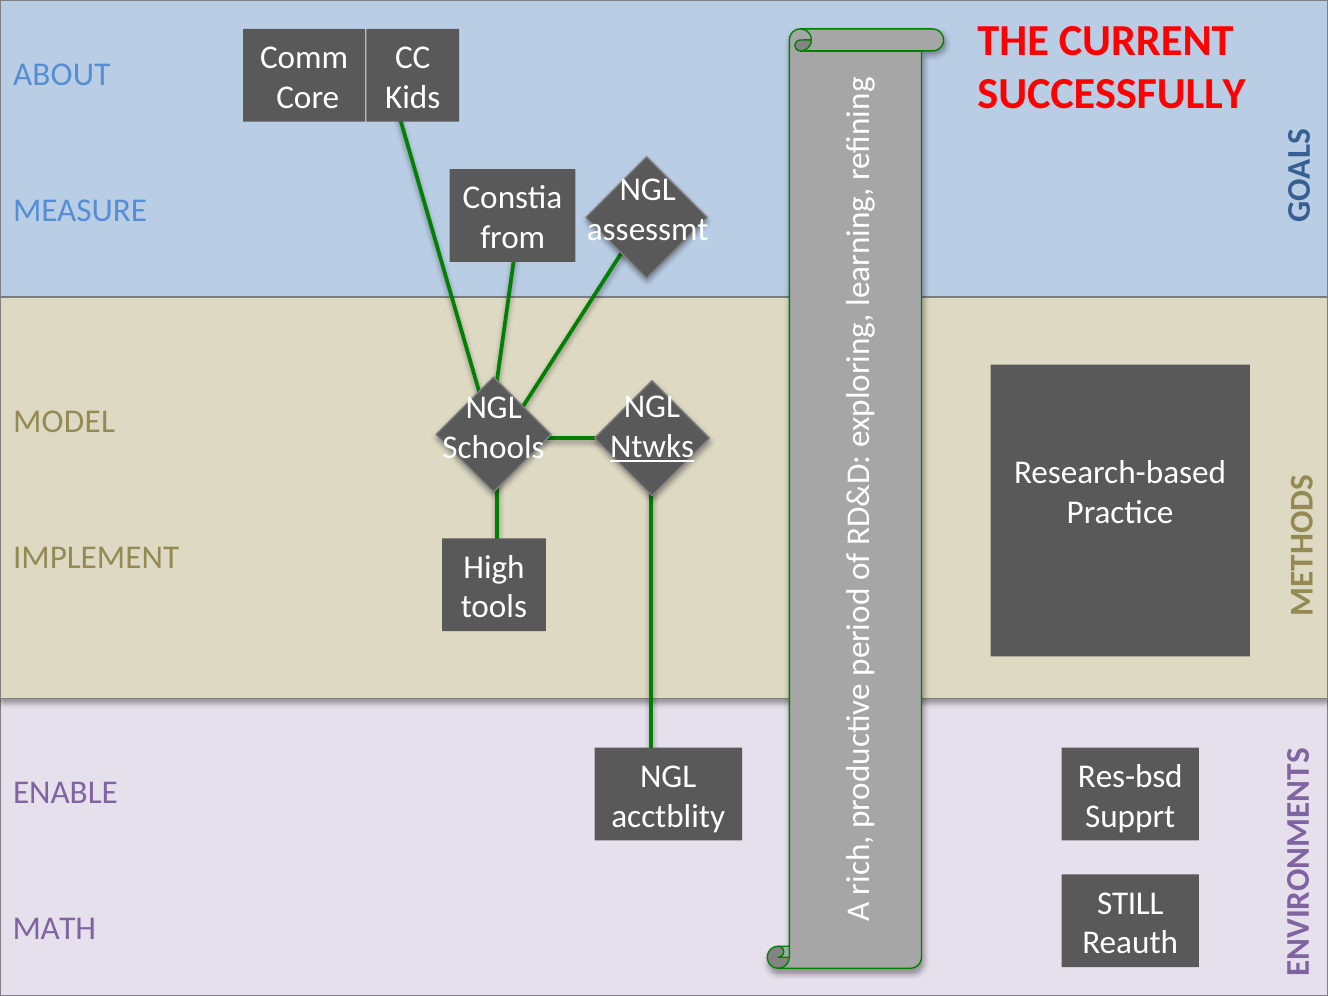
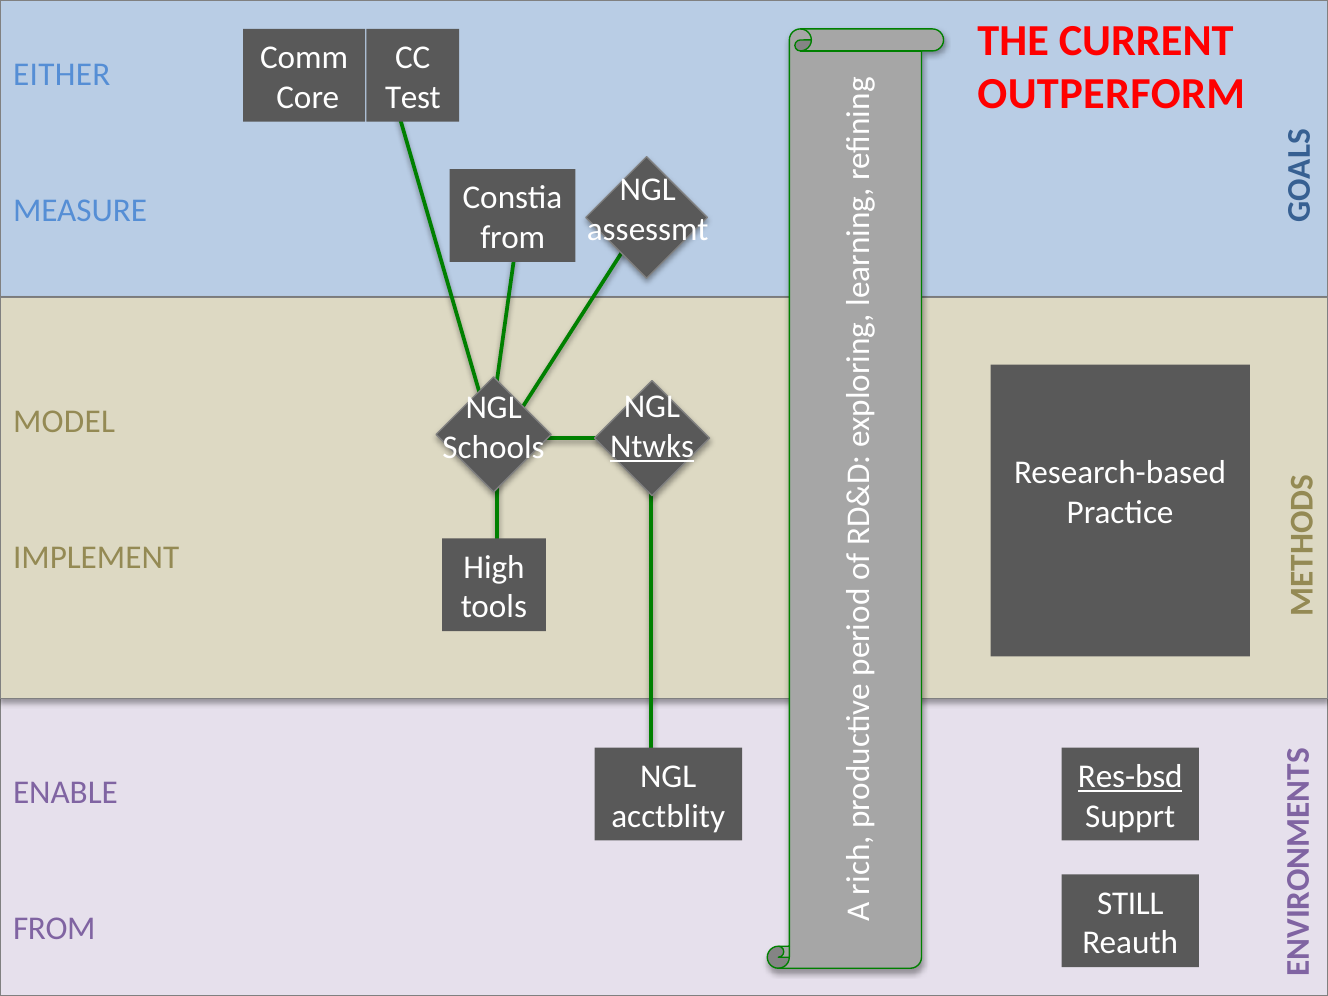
ABOUT: ABOUT -> EITHER
SUCCESSFULLY: SUCCESSFULLY -> OUTPERFORM
Kids: Kids -> Test
Res-bsd underline: none -> present
MATH at (54, 929): MATH -> FROM
